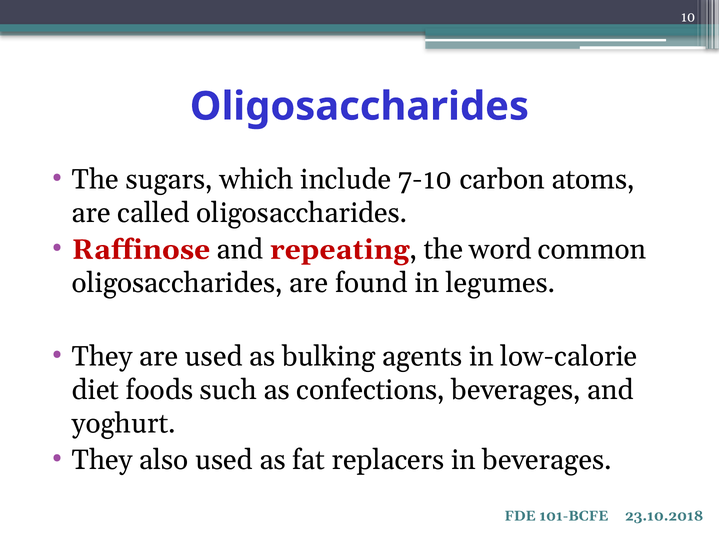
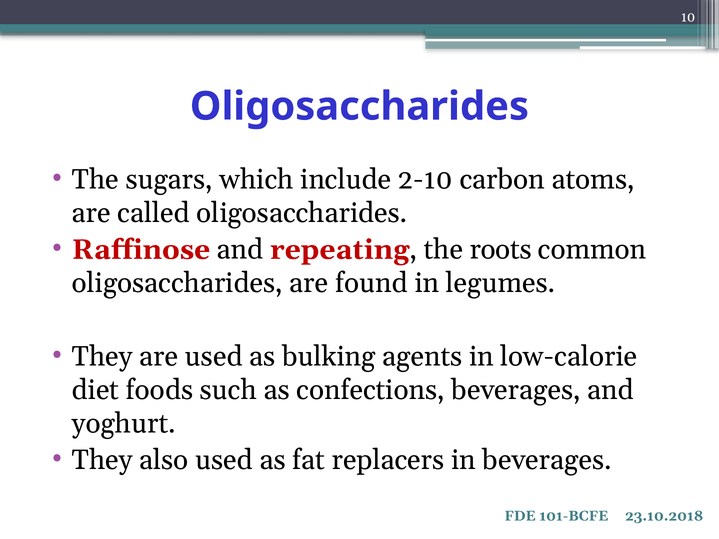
7-10: 7-10 -> 2-10
word: word -> roots
